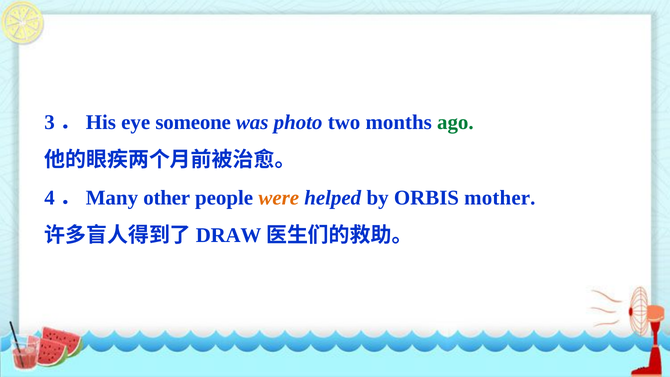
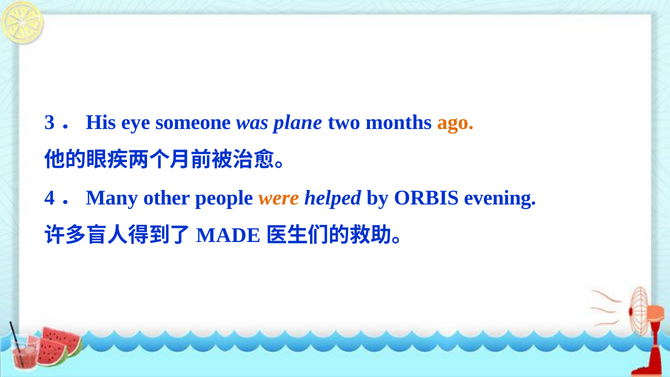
photo: photo -> plane
ago colour: green -> orange
mother: mother -> evening
DRAW: DRAW -> MADE
